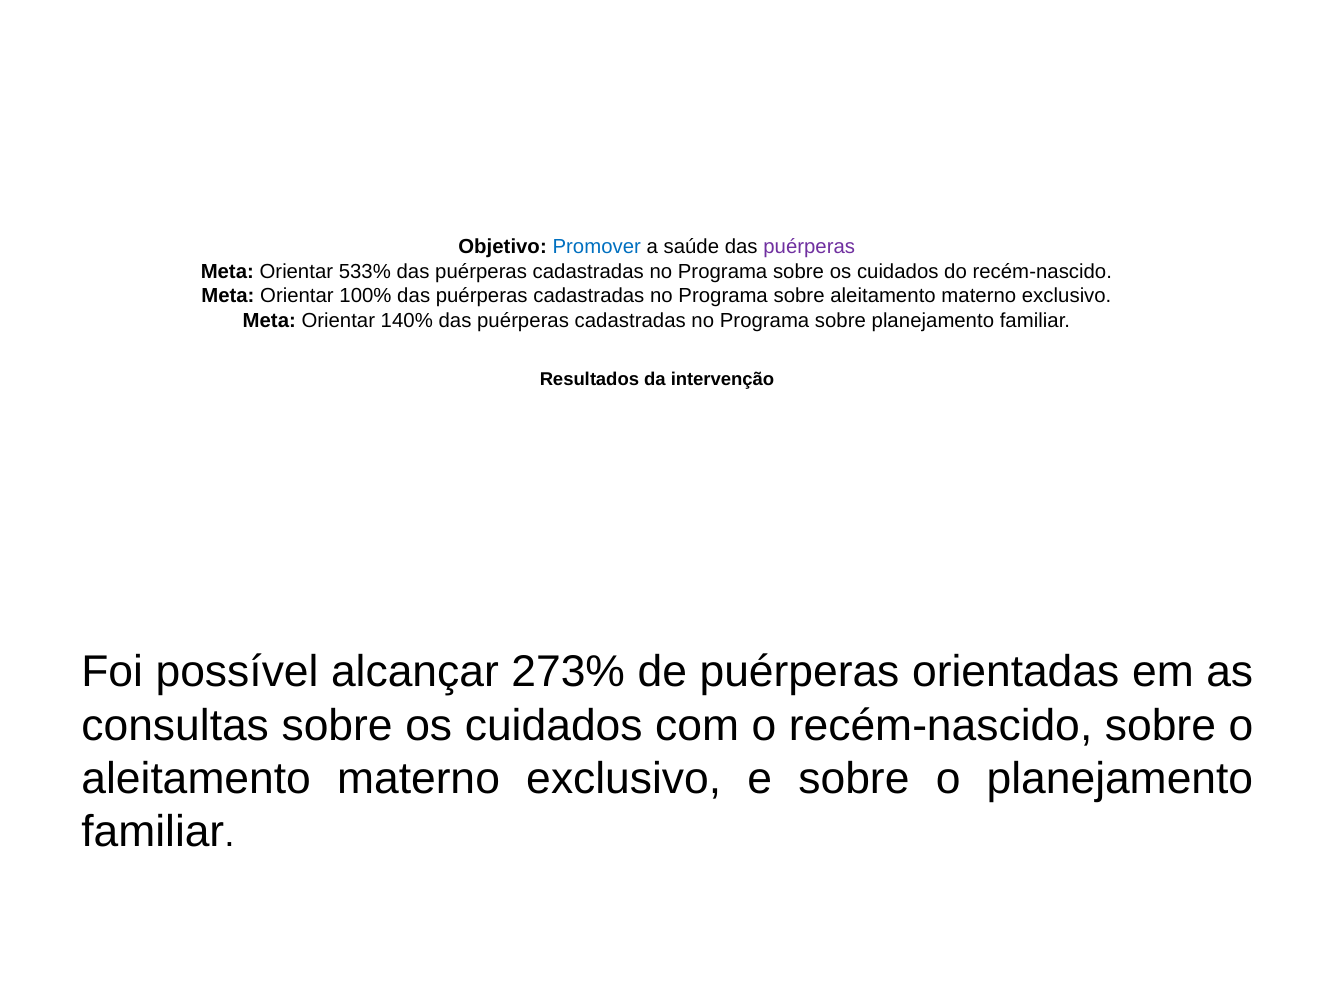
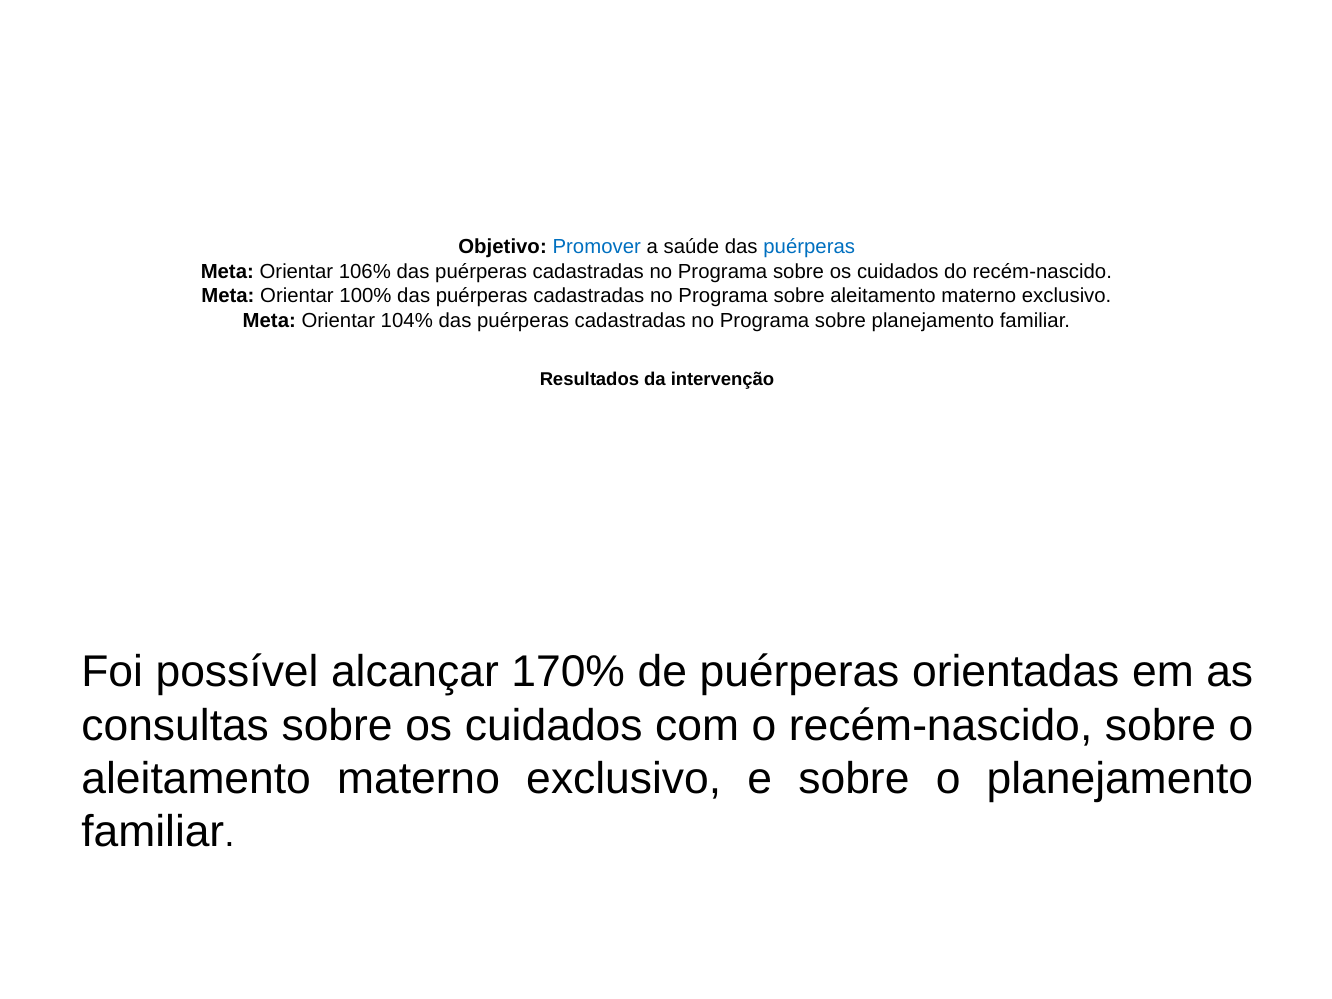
puérperas at (809, 247) colour: purple -> blue
533%: 533% -> 106%
140%: 140% -> 104%
273%: 273% -> 170%
